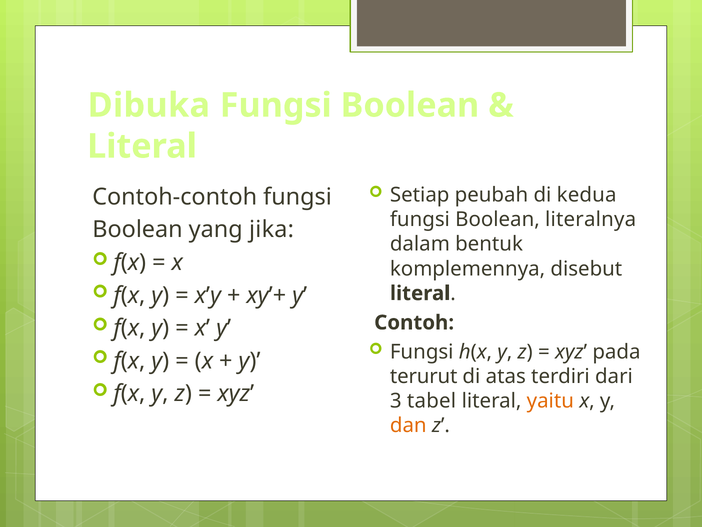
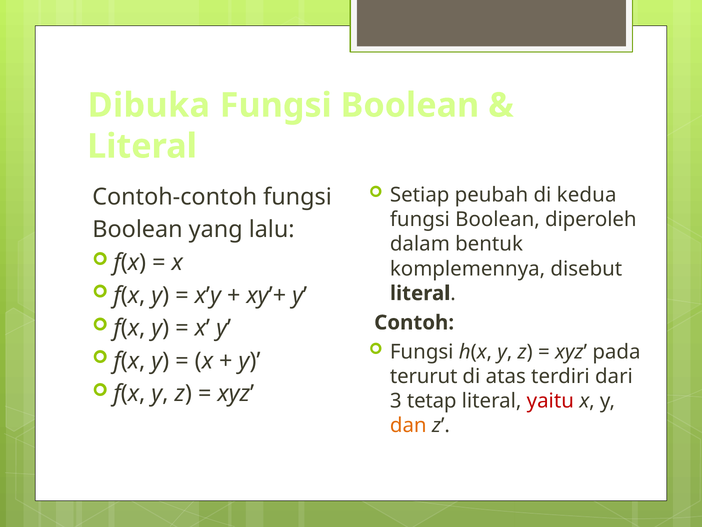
literalnya: literalnya -> diperoleh
jika: jika -> lalu
tabel: tabel -> tetap
yaitu colour: orange -> red
